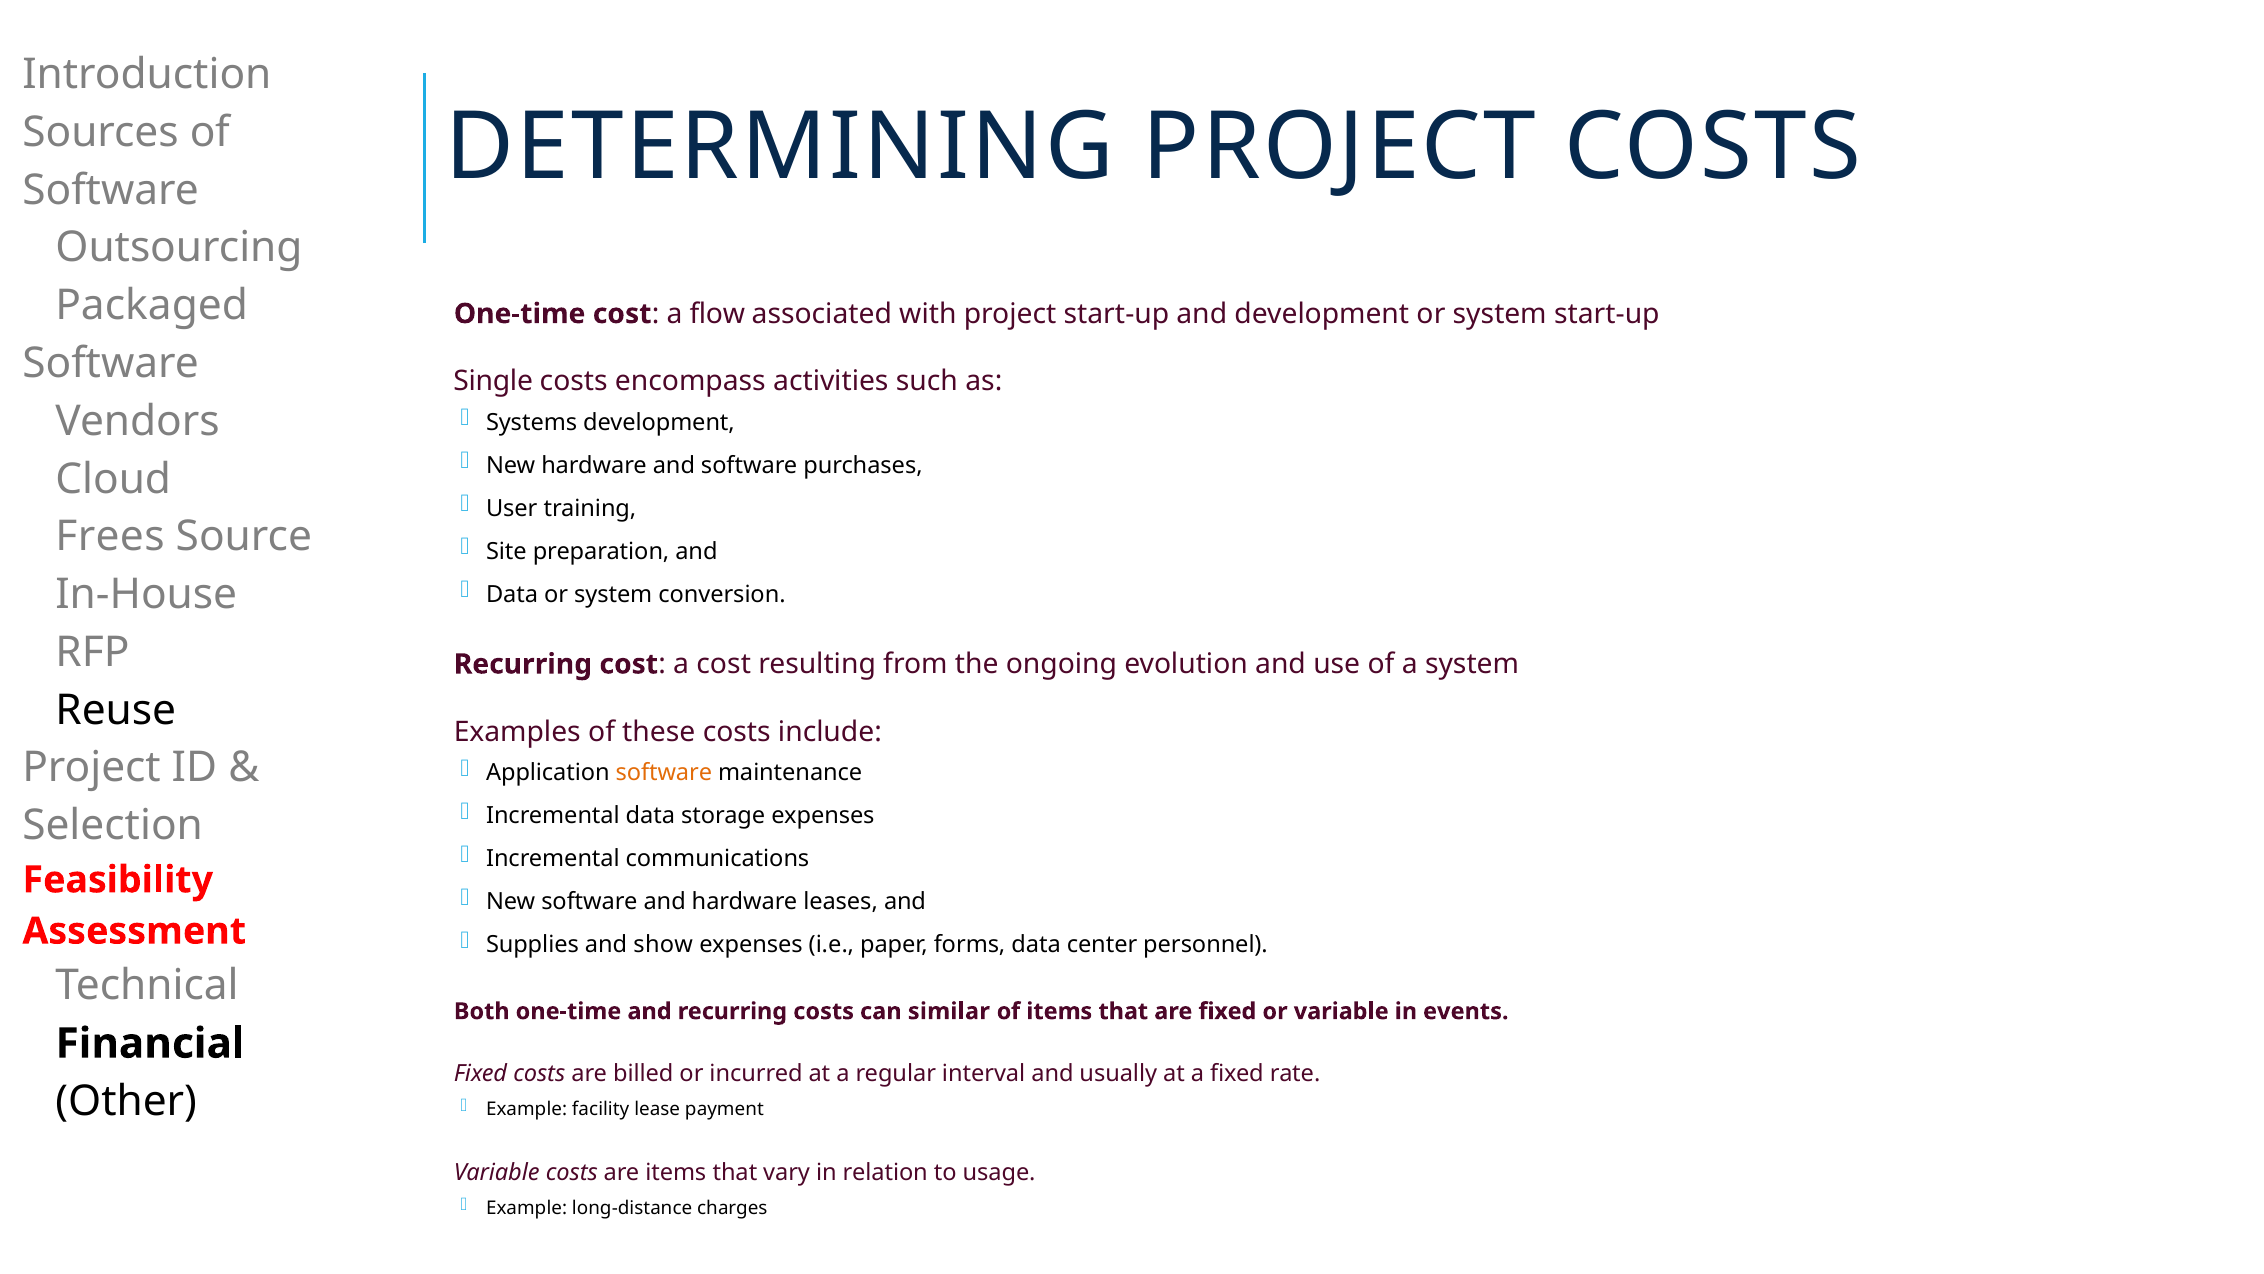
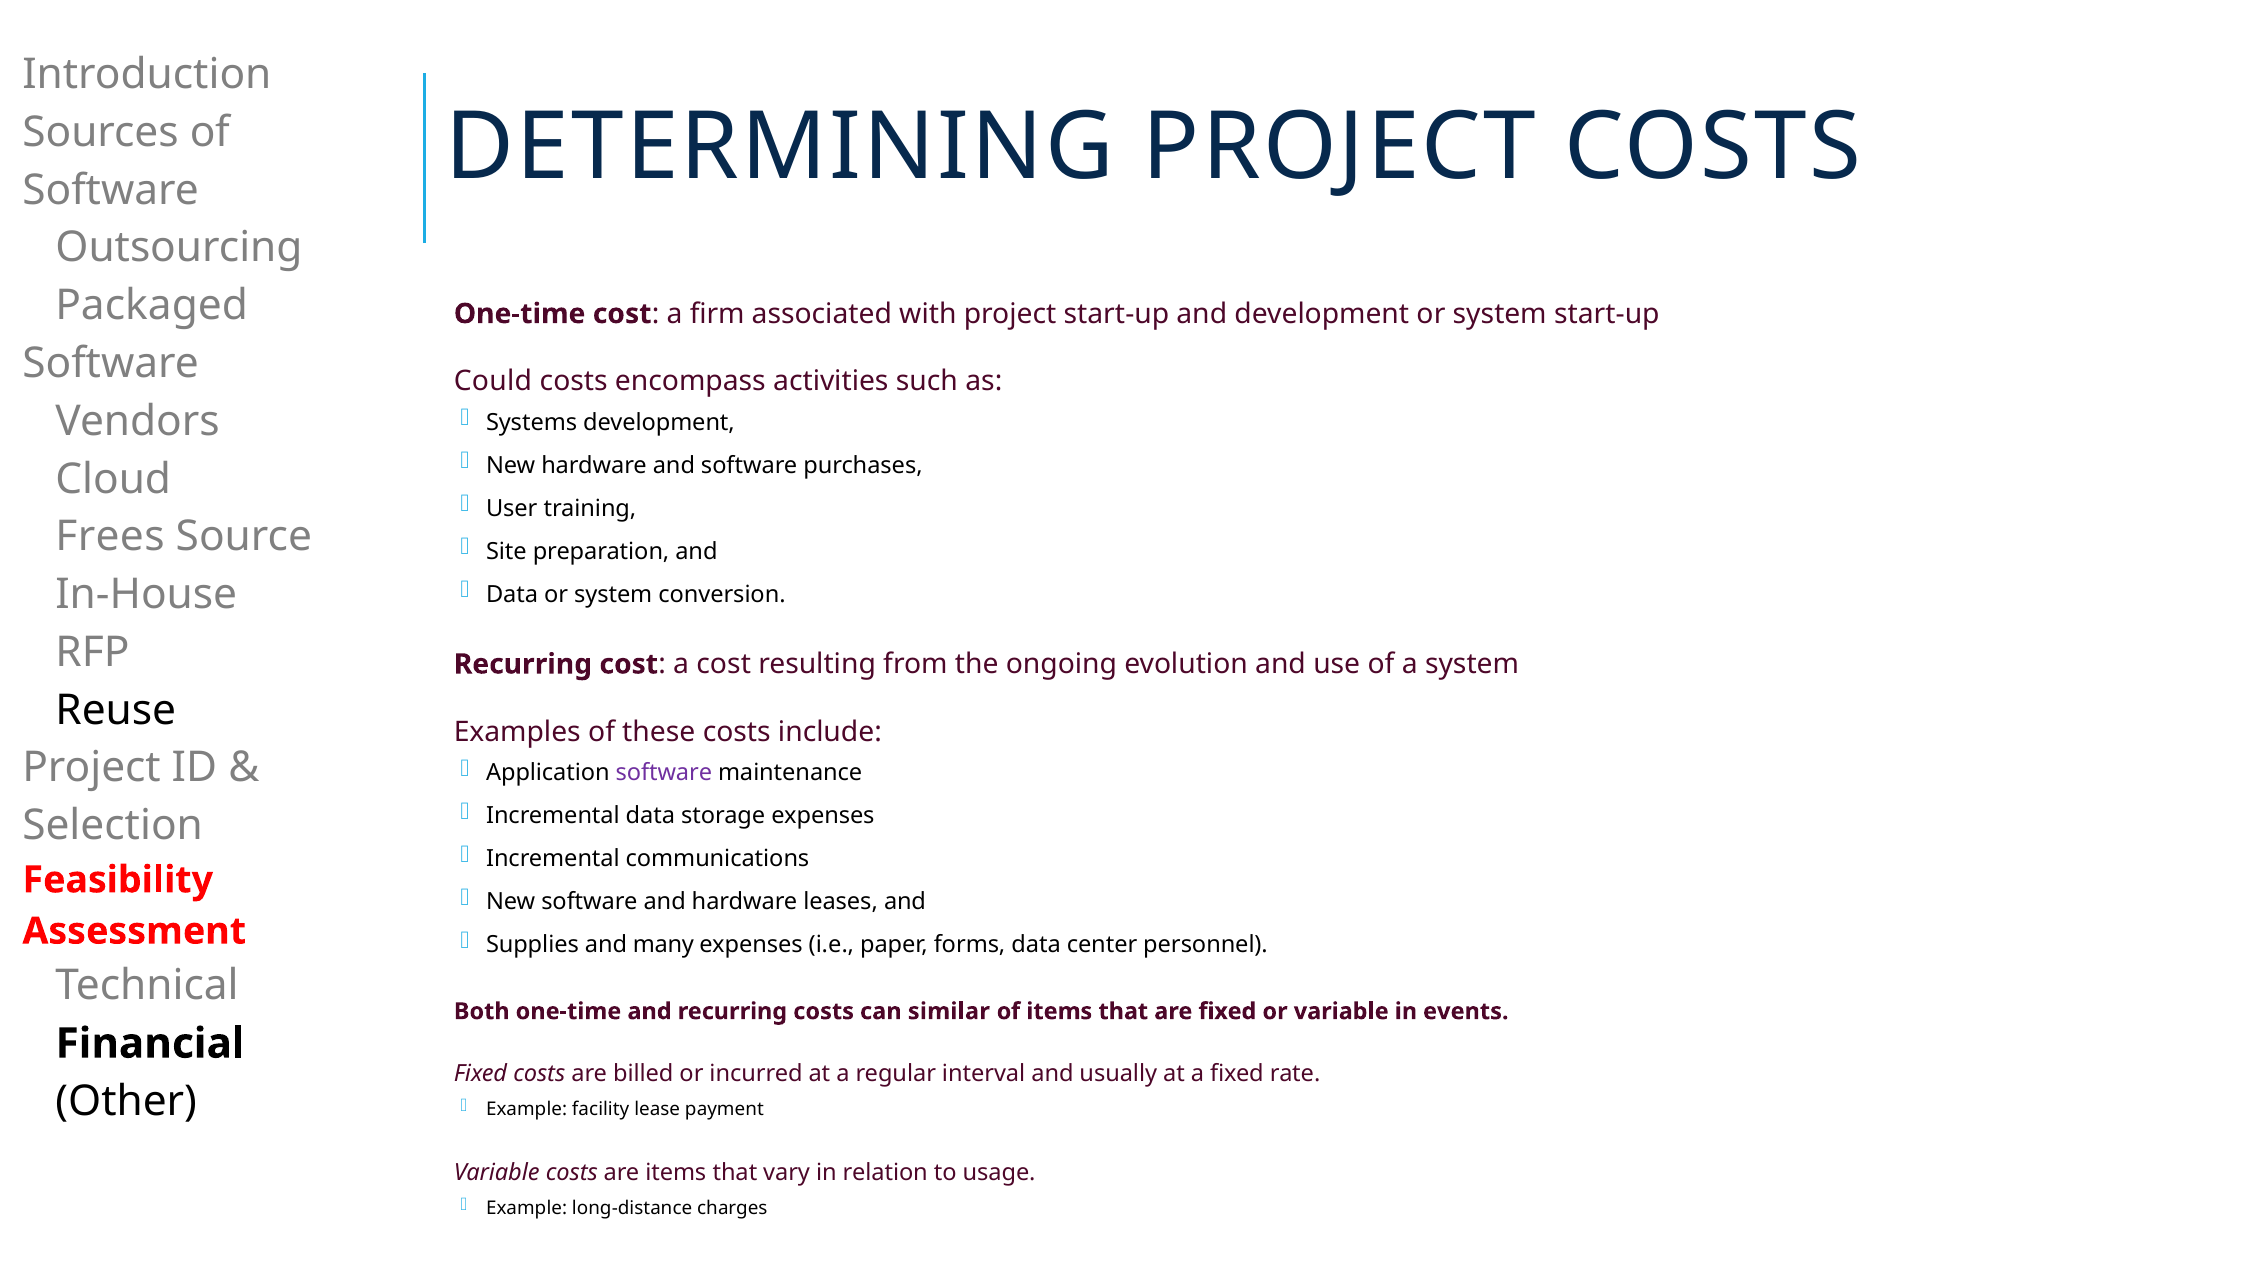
flow: flow -> firm
Single: Single -> Could
software at (664, 773) colour: orange -> purple
show: show -> many
